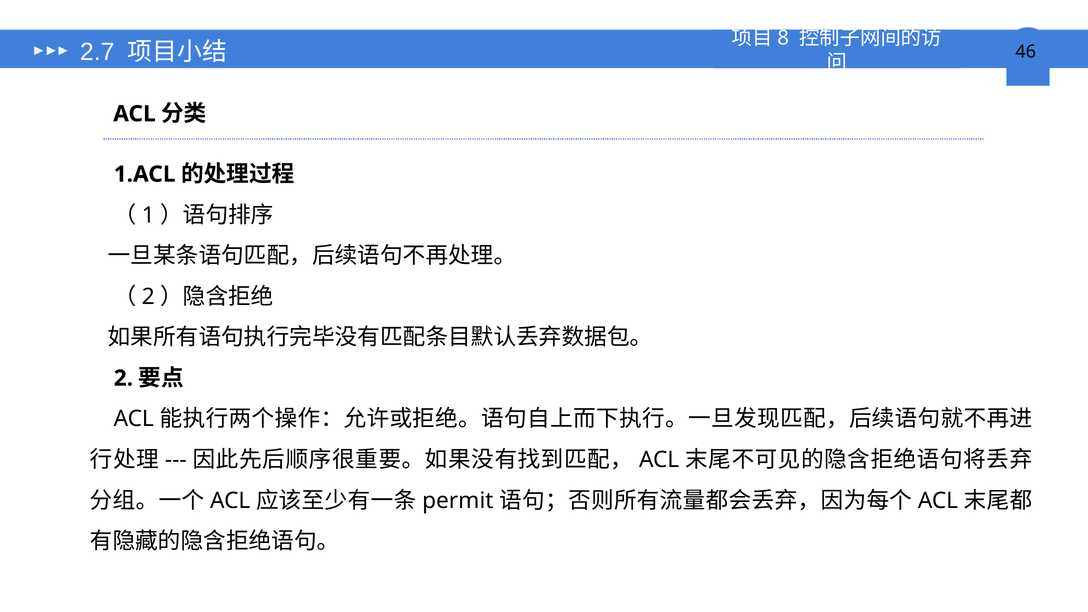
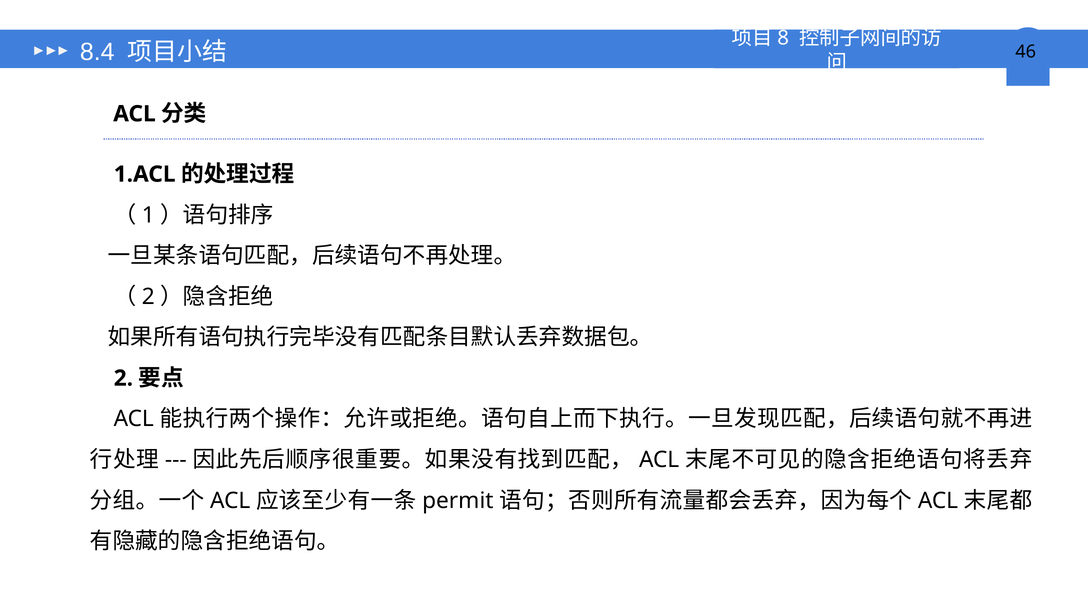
2.7: 2.7 -> 8.4
